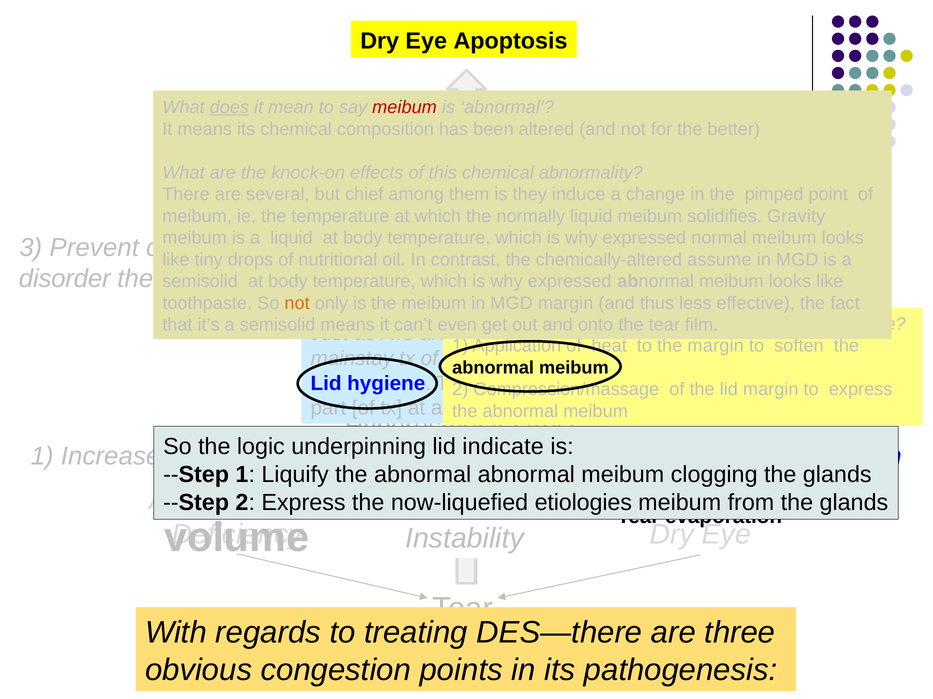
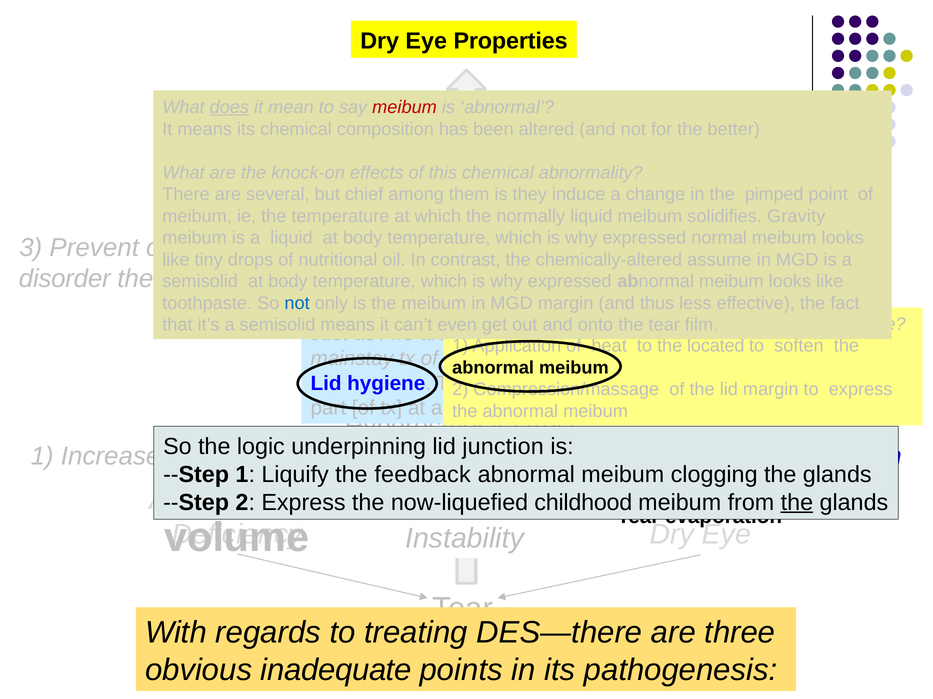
Apoptosis: Apoptosis -> Properties
not at (297, 303) colour: orange -> blue
the margin: margin -> located
indicate: indicate -> junction
Liquify the abnormal: abnormal -> feedback
etiologies: etiologies -> childhood
the at (797, 503) underline: none -> present
congestion: congestion -> inadequate
